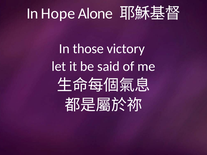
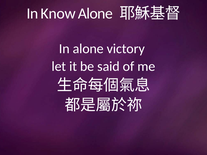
Hope: Hope -> Know
In those: those -> alone
